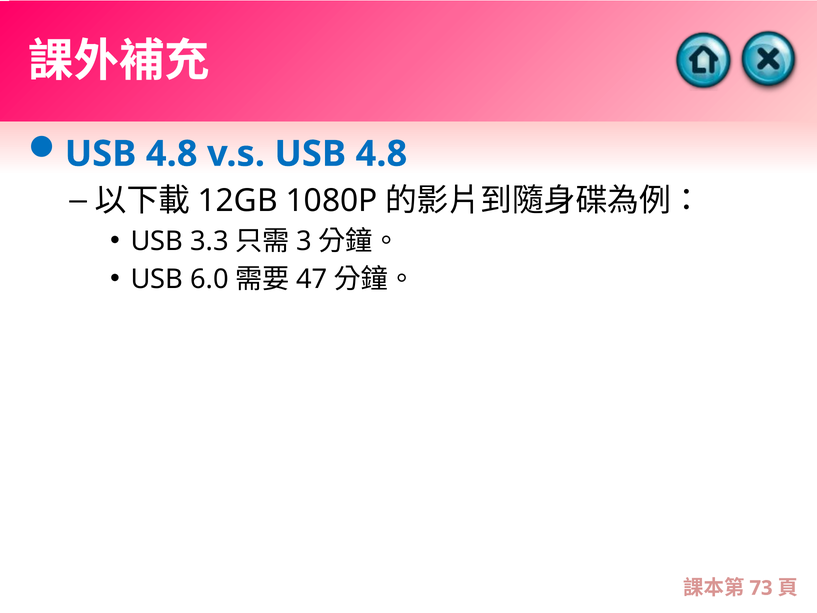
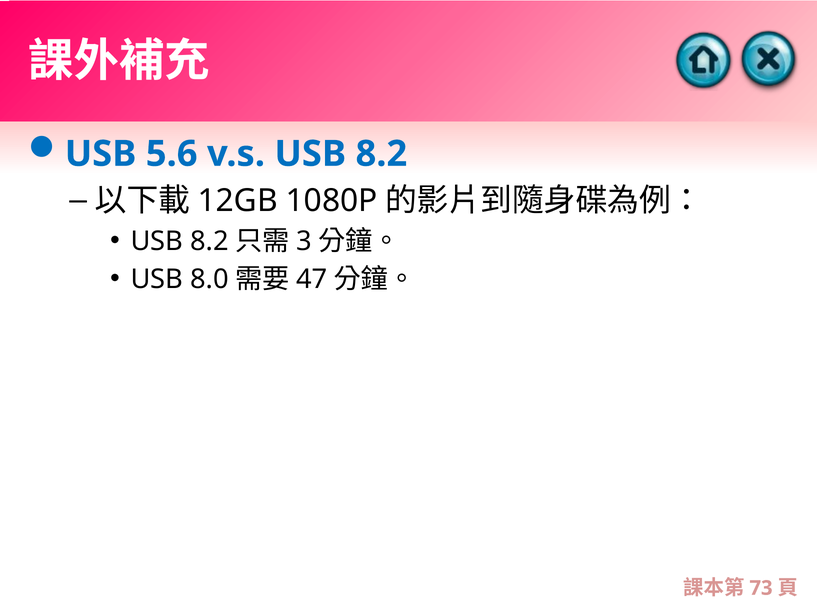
4.8 at (172, 154): 4.8 -> 5.6
v.s USB 4.8: 4.8 -> 8.2
3.3 at (209, 241): 3.3 -> 8.2
6.0: 6.0 -> 8.0
